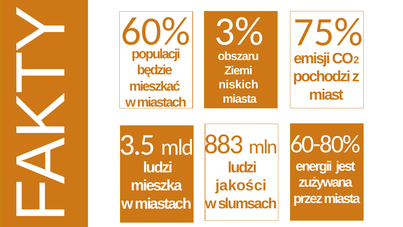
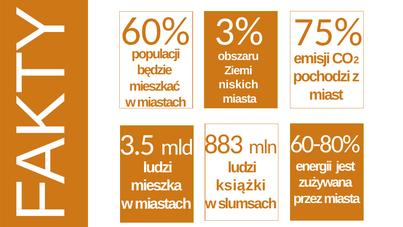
jakości: jakości -> książki
